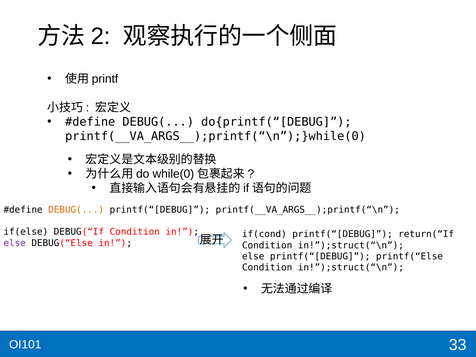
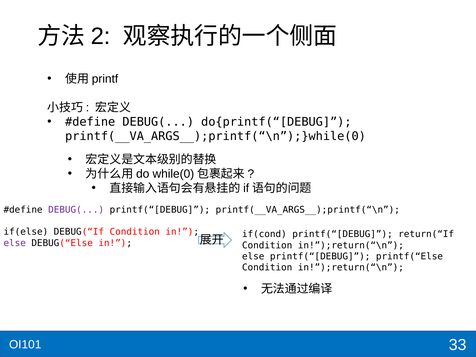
DEBUG( at (76, 210) colour: orange -> purple
in!”);struct(“\n at (351, 245): in!”);struct(“\n -> in!”);return(“\n
in!”);struct(“\n at (351, 268): in!”);struct(“\n -> in!”);return(“\n
